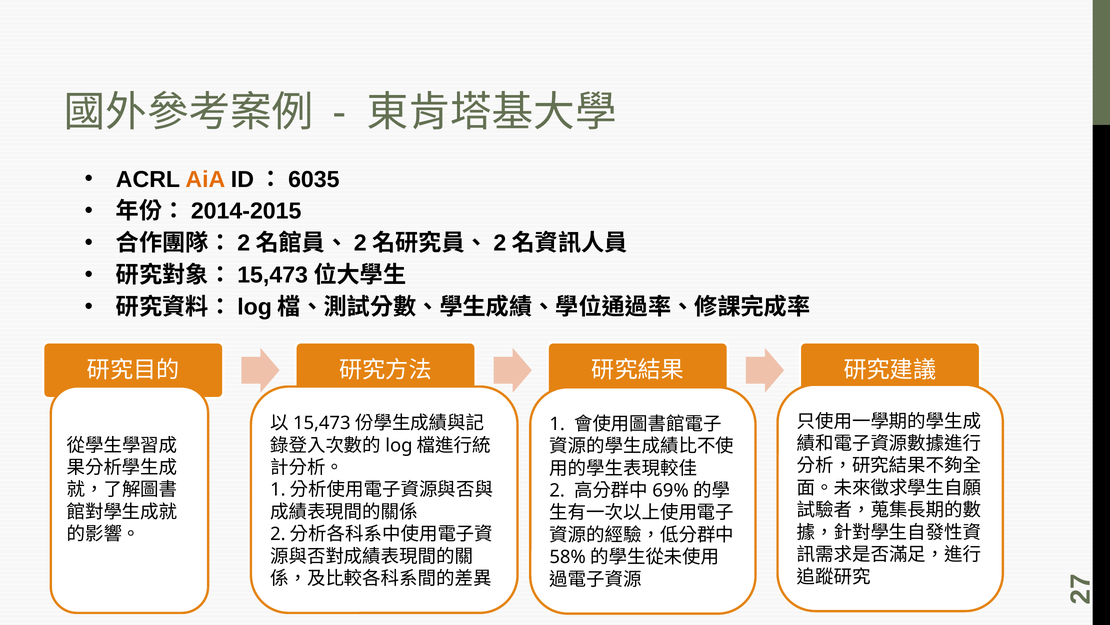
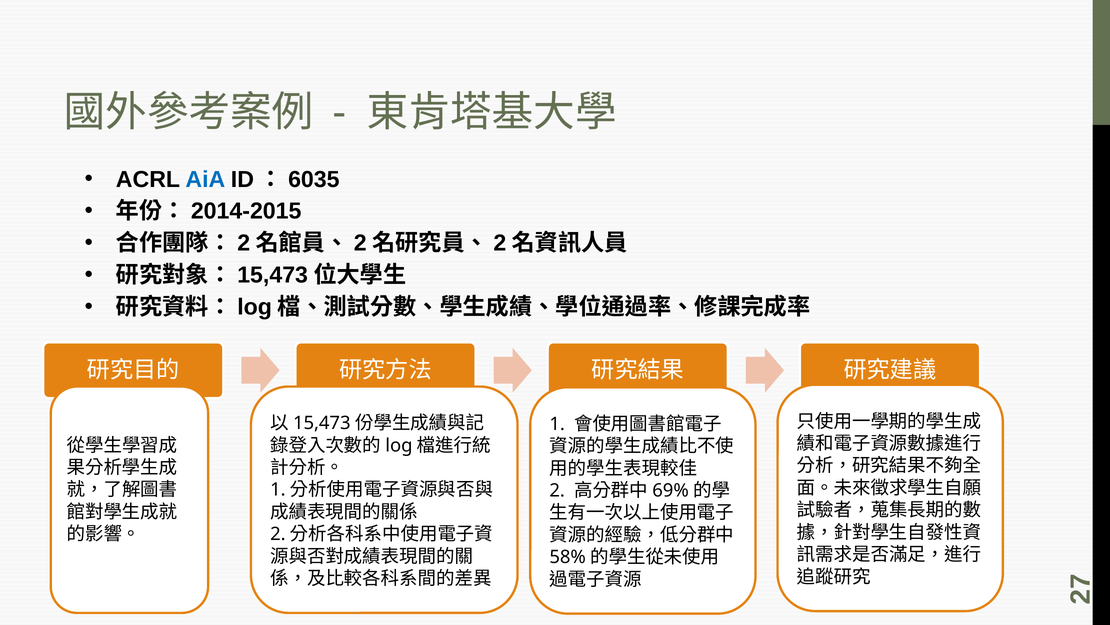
AiA colour: orange -> blue
